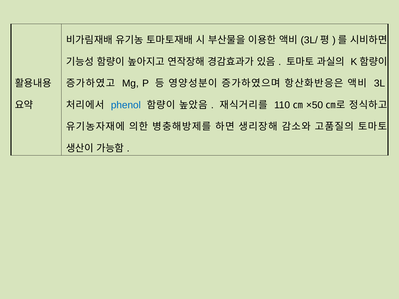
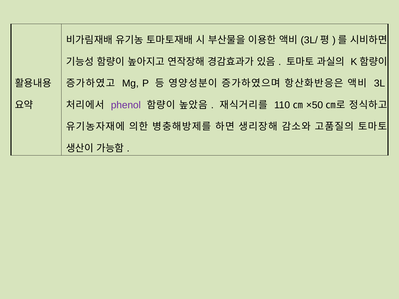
phenol colour: blue -> purple
